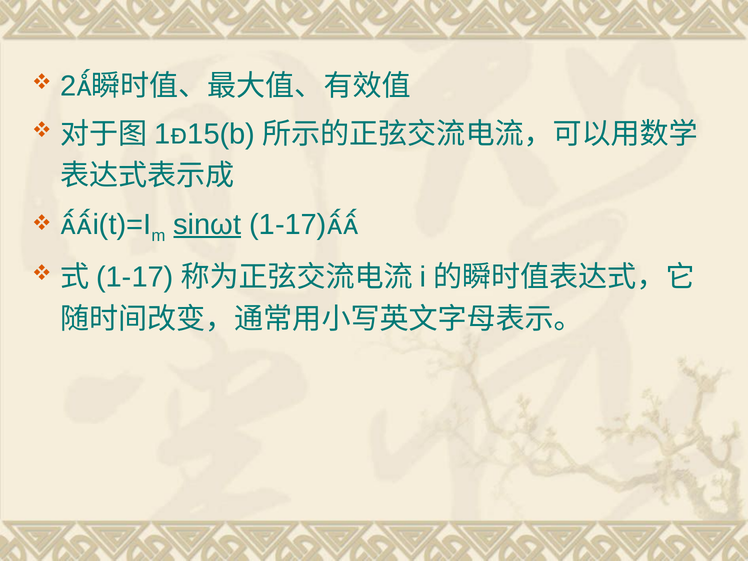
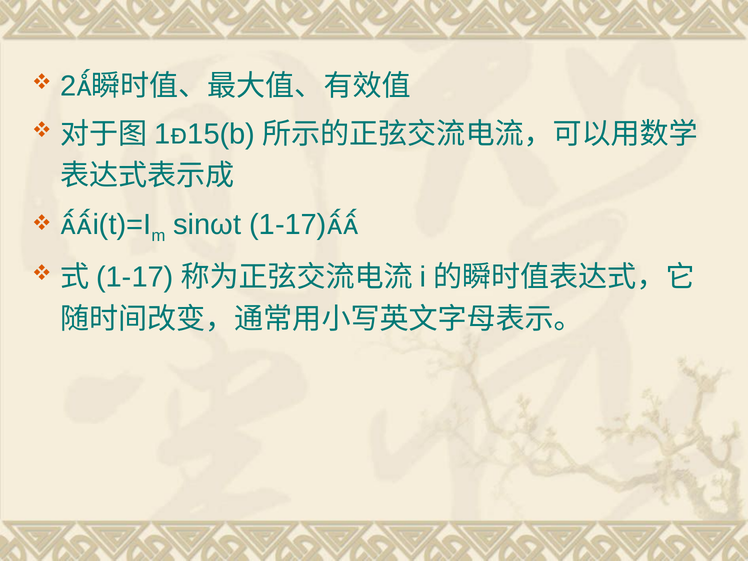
sinωt underline: present -> none
